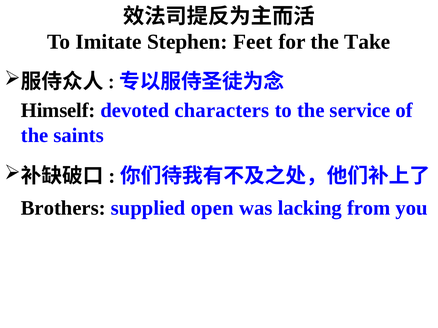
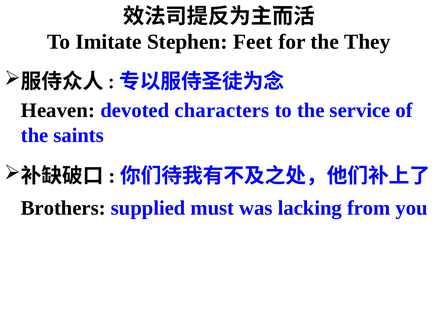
Take: Take -> They
Himself: Himself -> Heaven
open: open -> must
